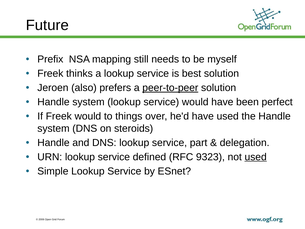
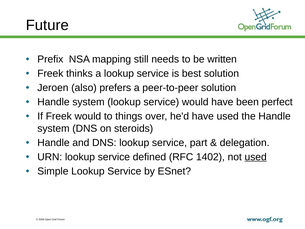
myself: myself -> written
peer-to-peer underline: present -> none
9323: 9323 -> 1402
